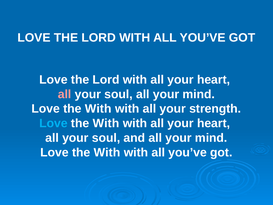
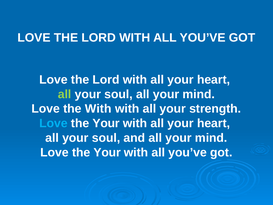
all at (65, 94) colour: pink -> light green
With at (106, 123): With -> Your
With at (107, 152): With -> Your
